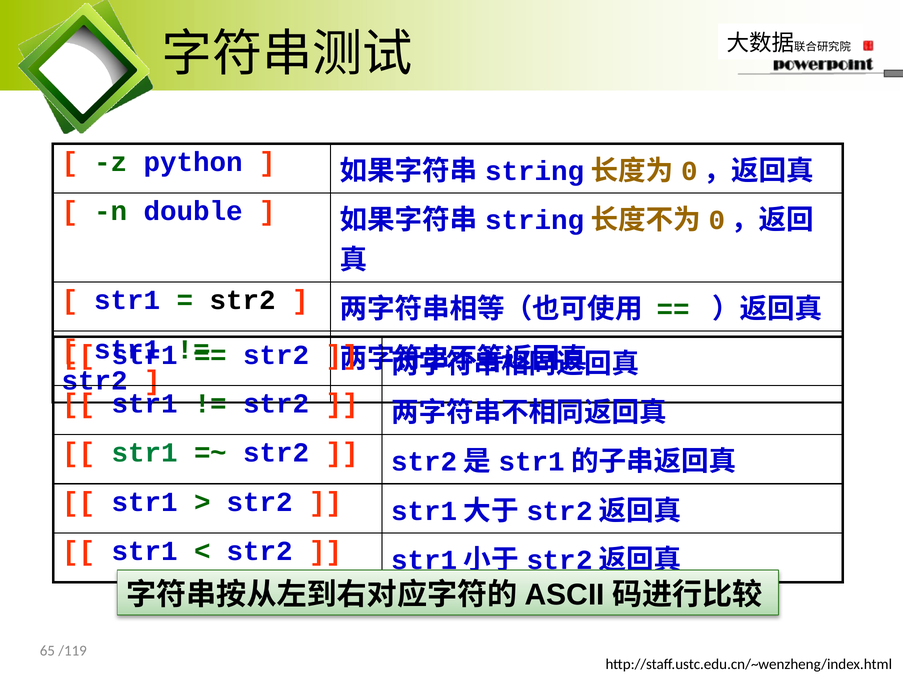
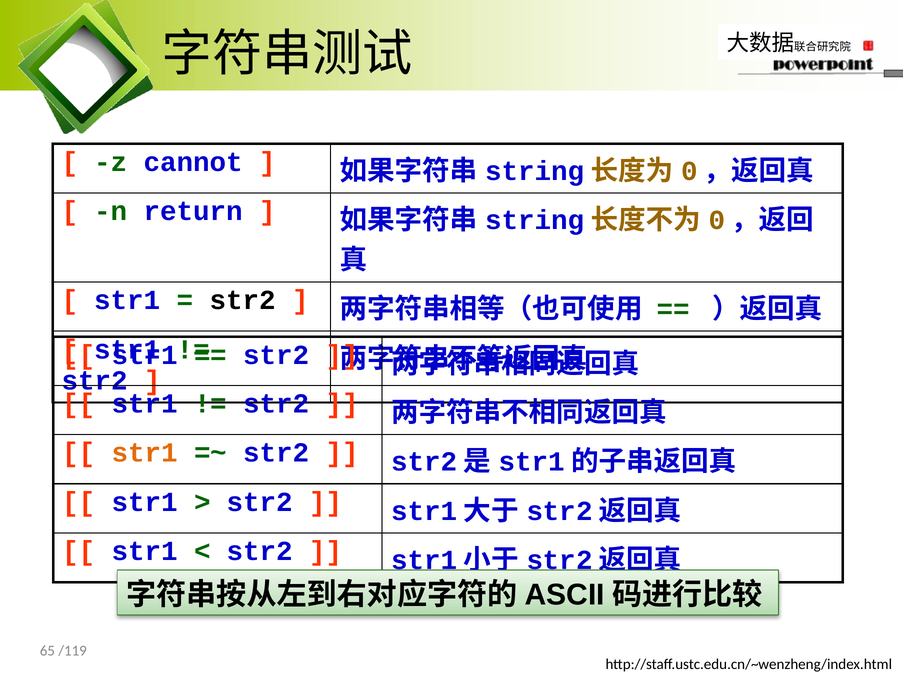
python: python -> cannot
double: double -> return
str1 at (145, 453) colour: green -> orange
